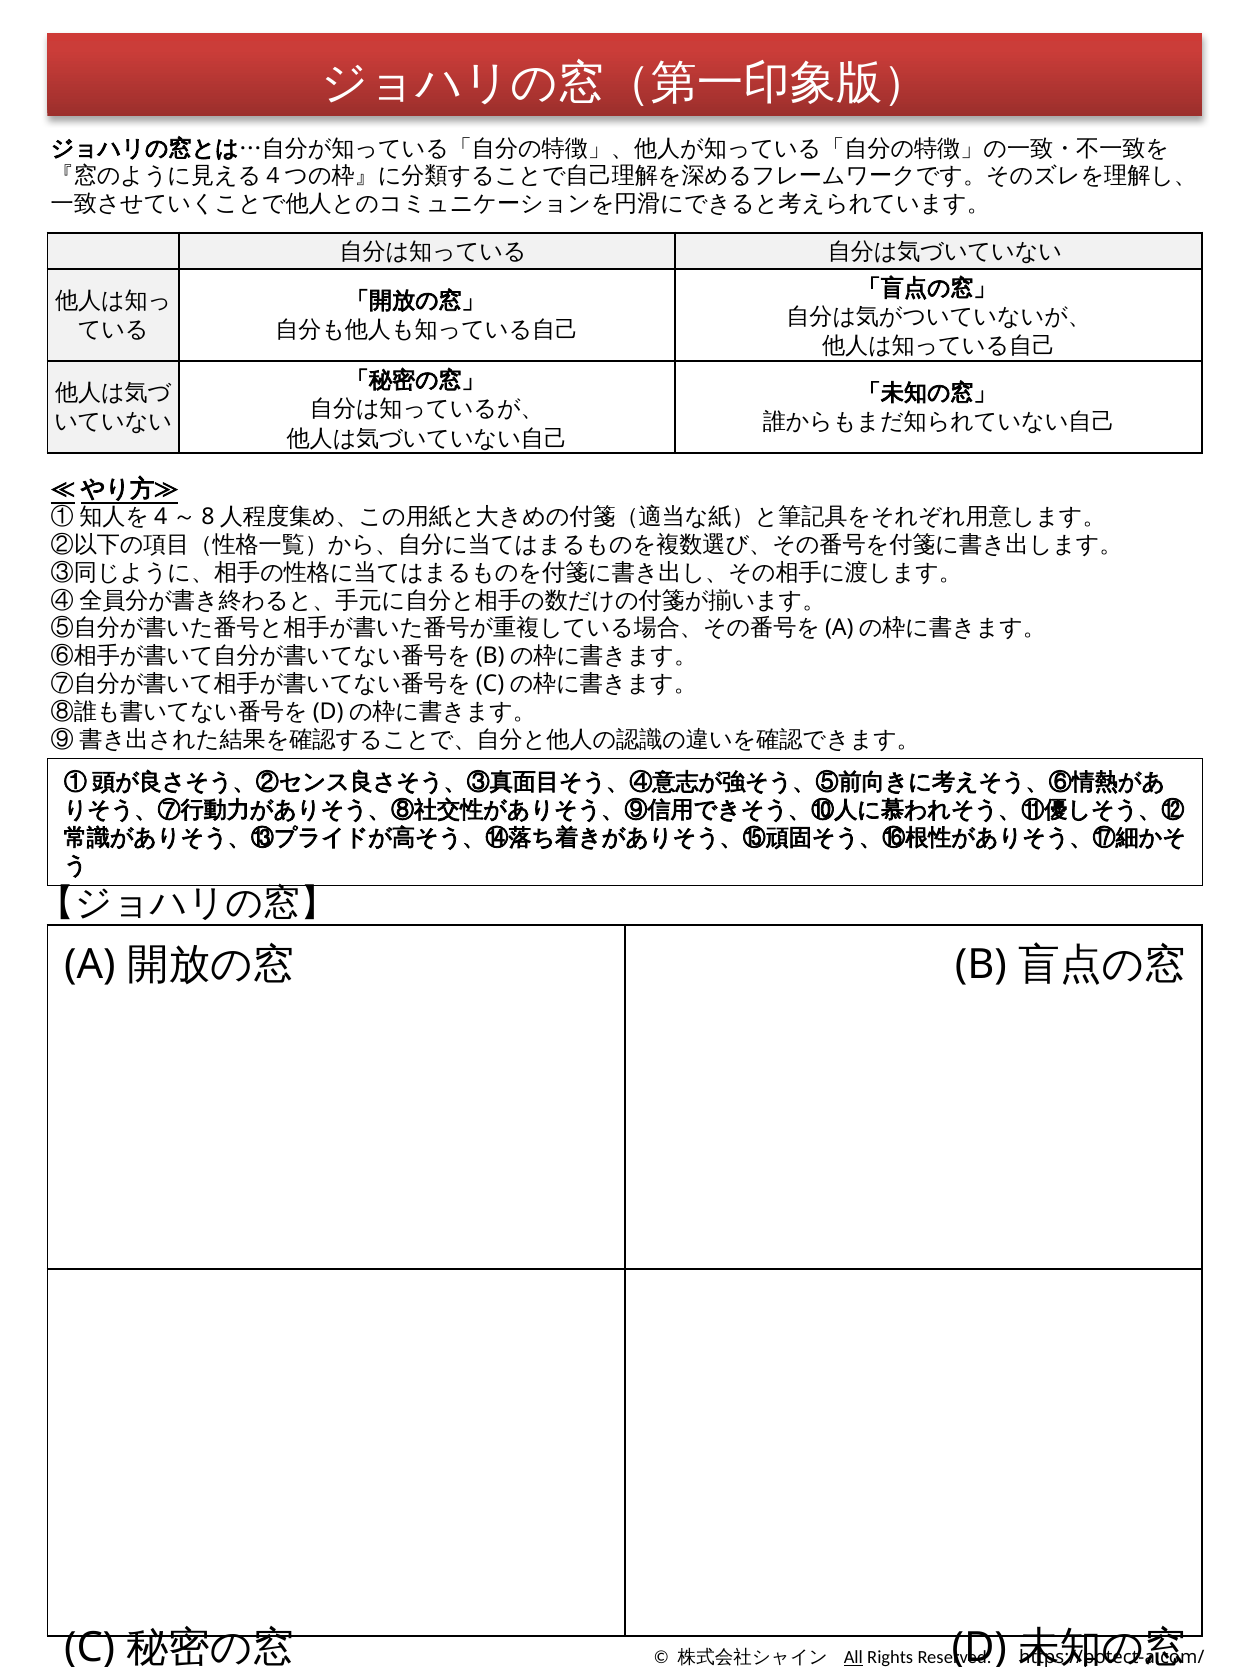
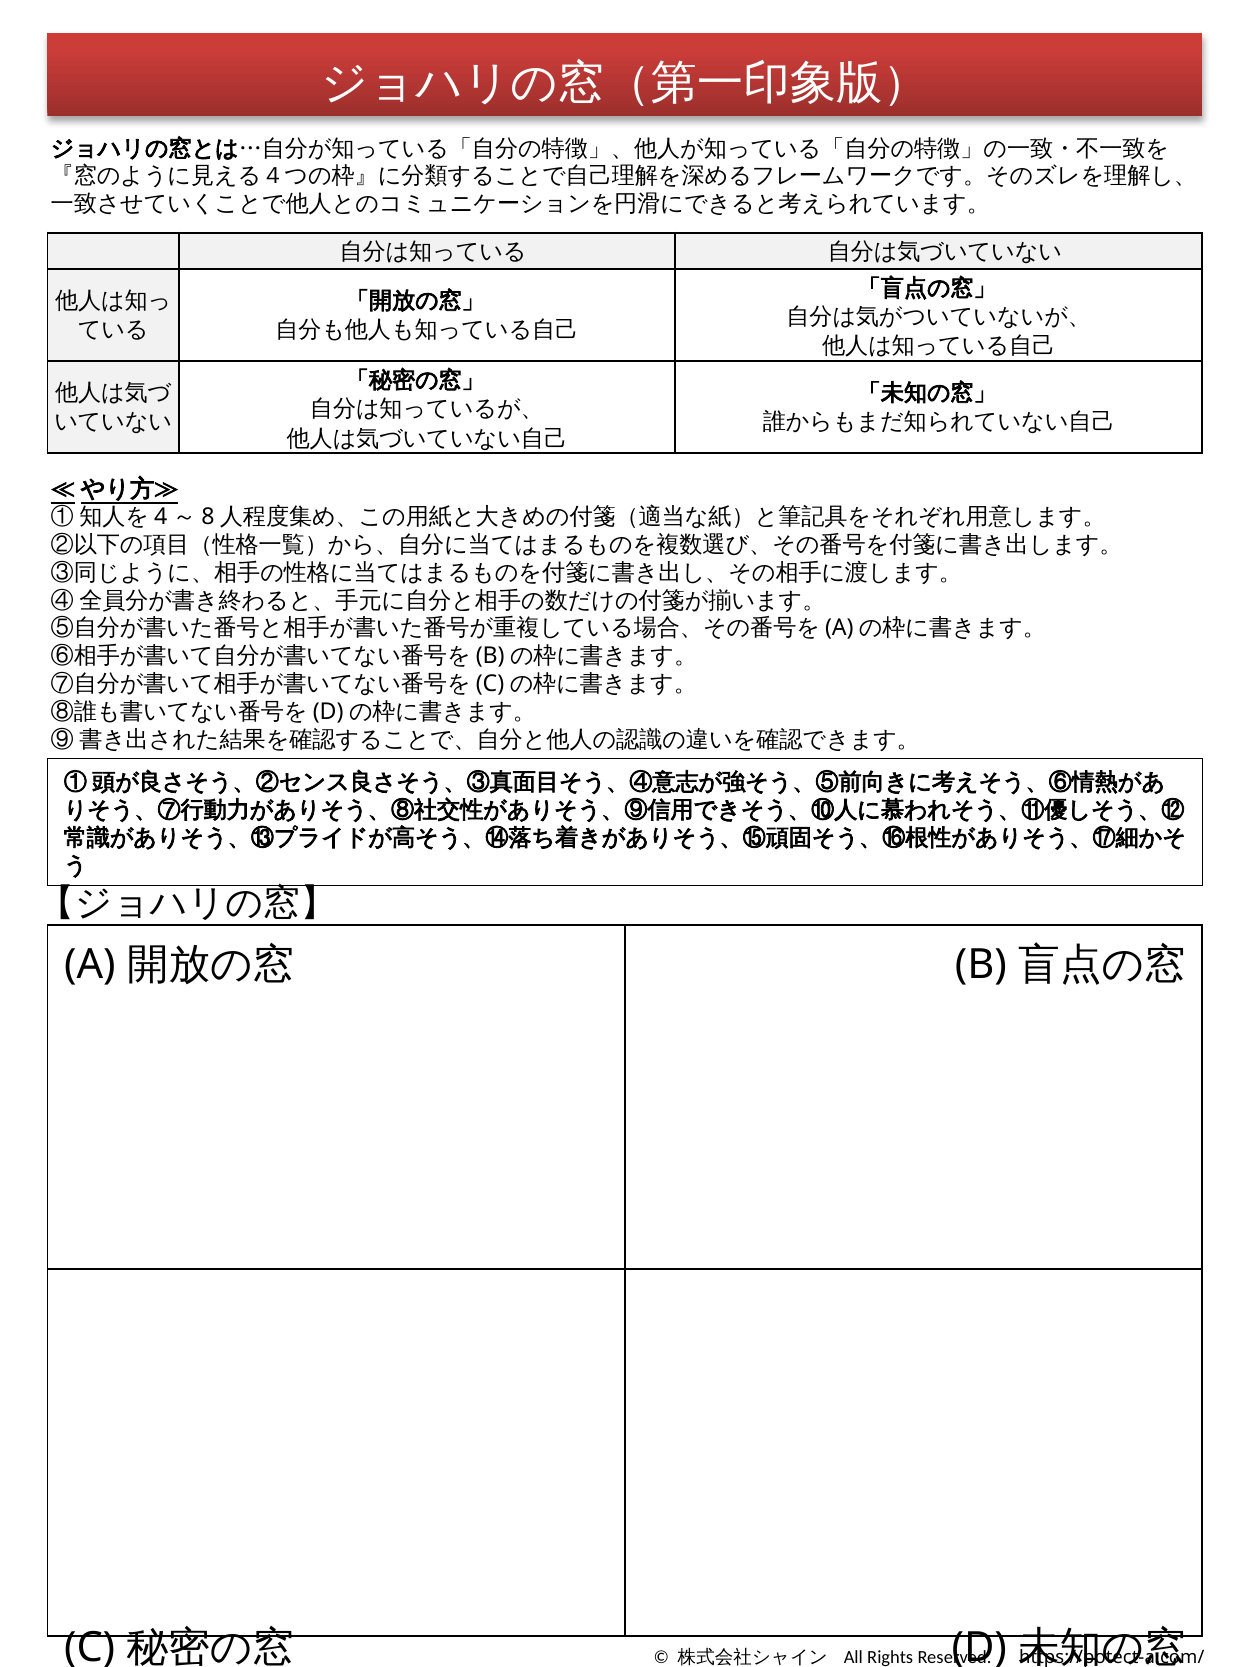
All underline: present -> none
